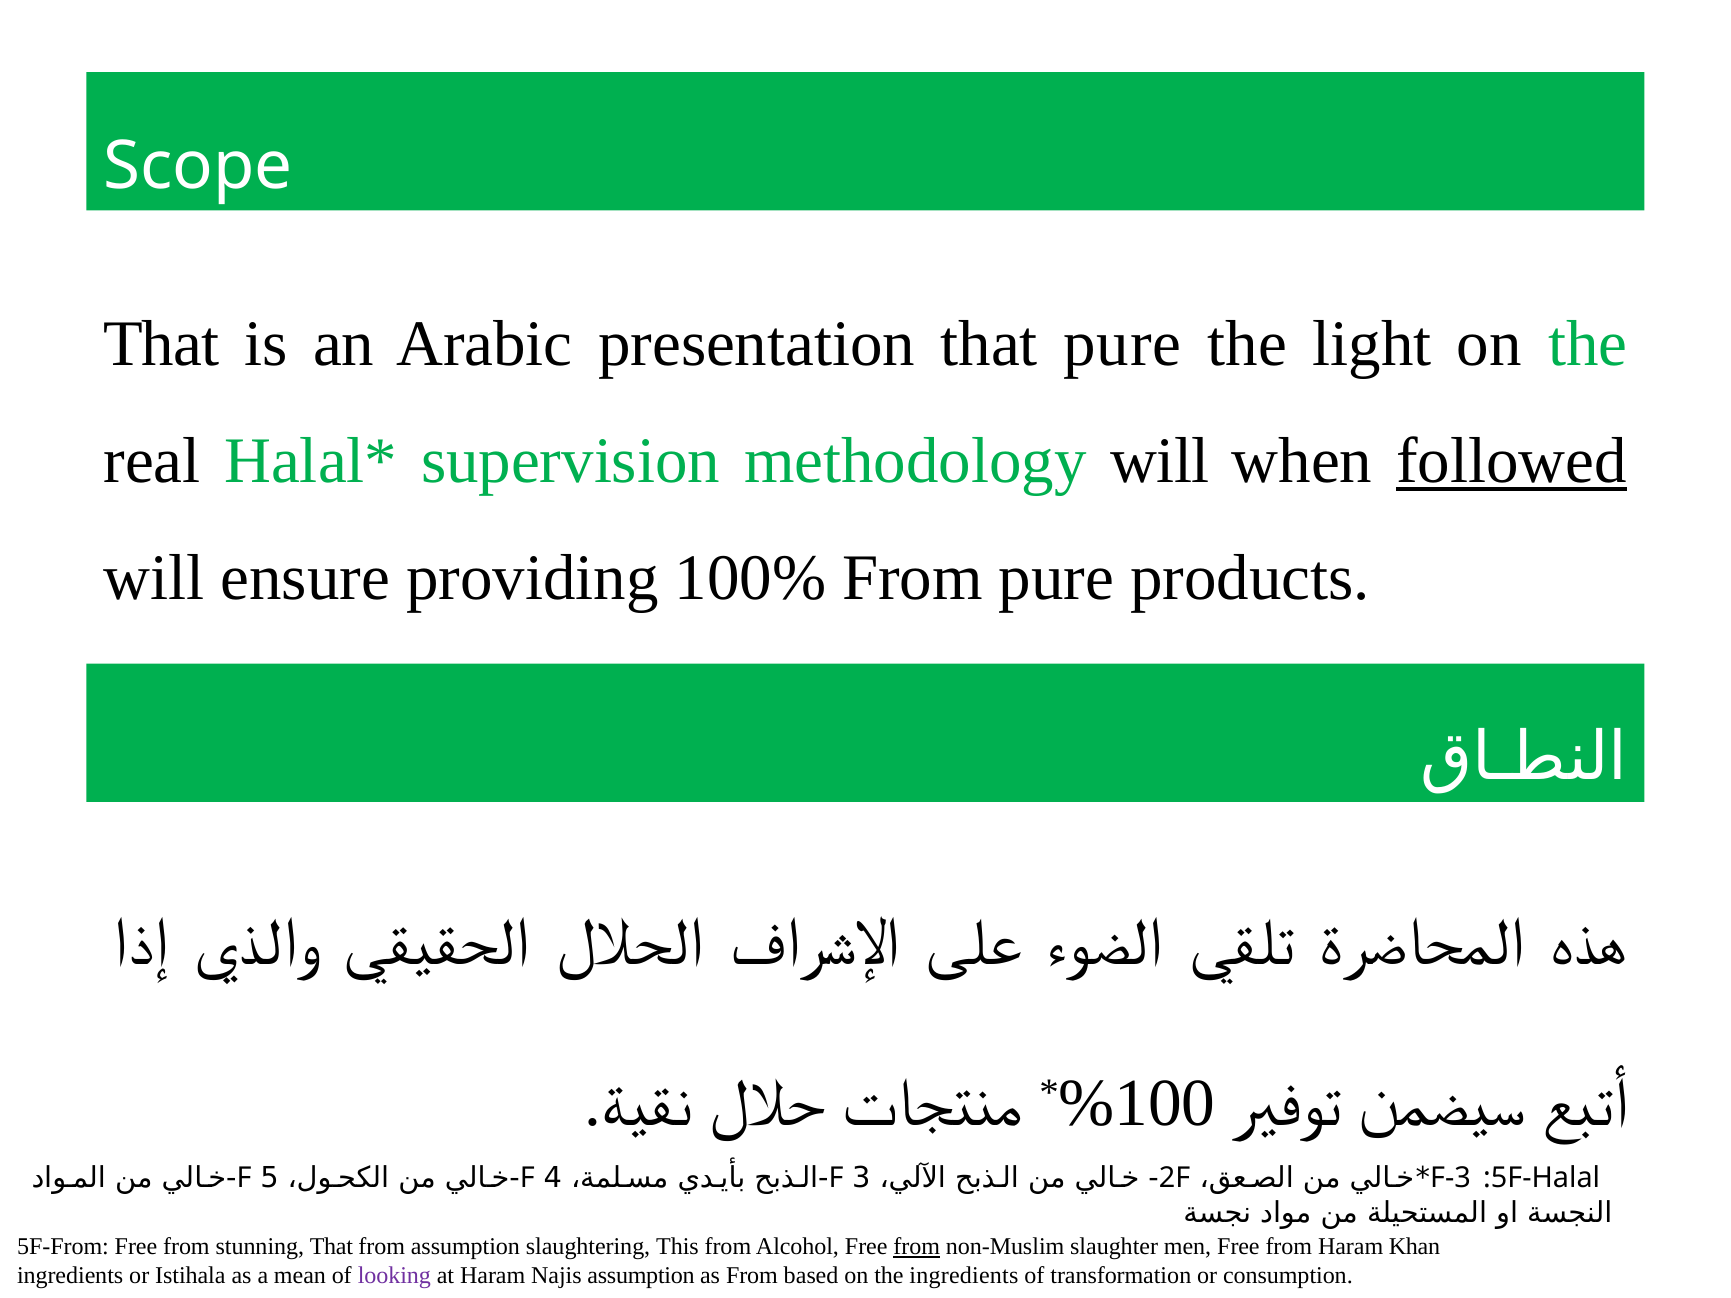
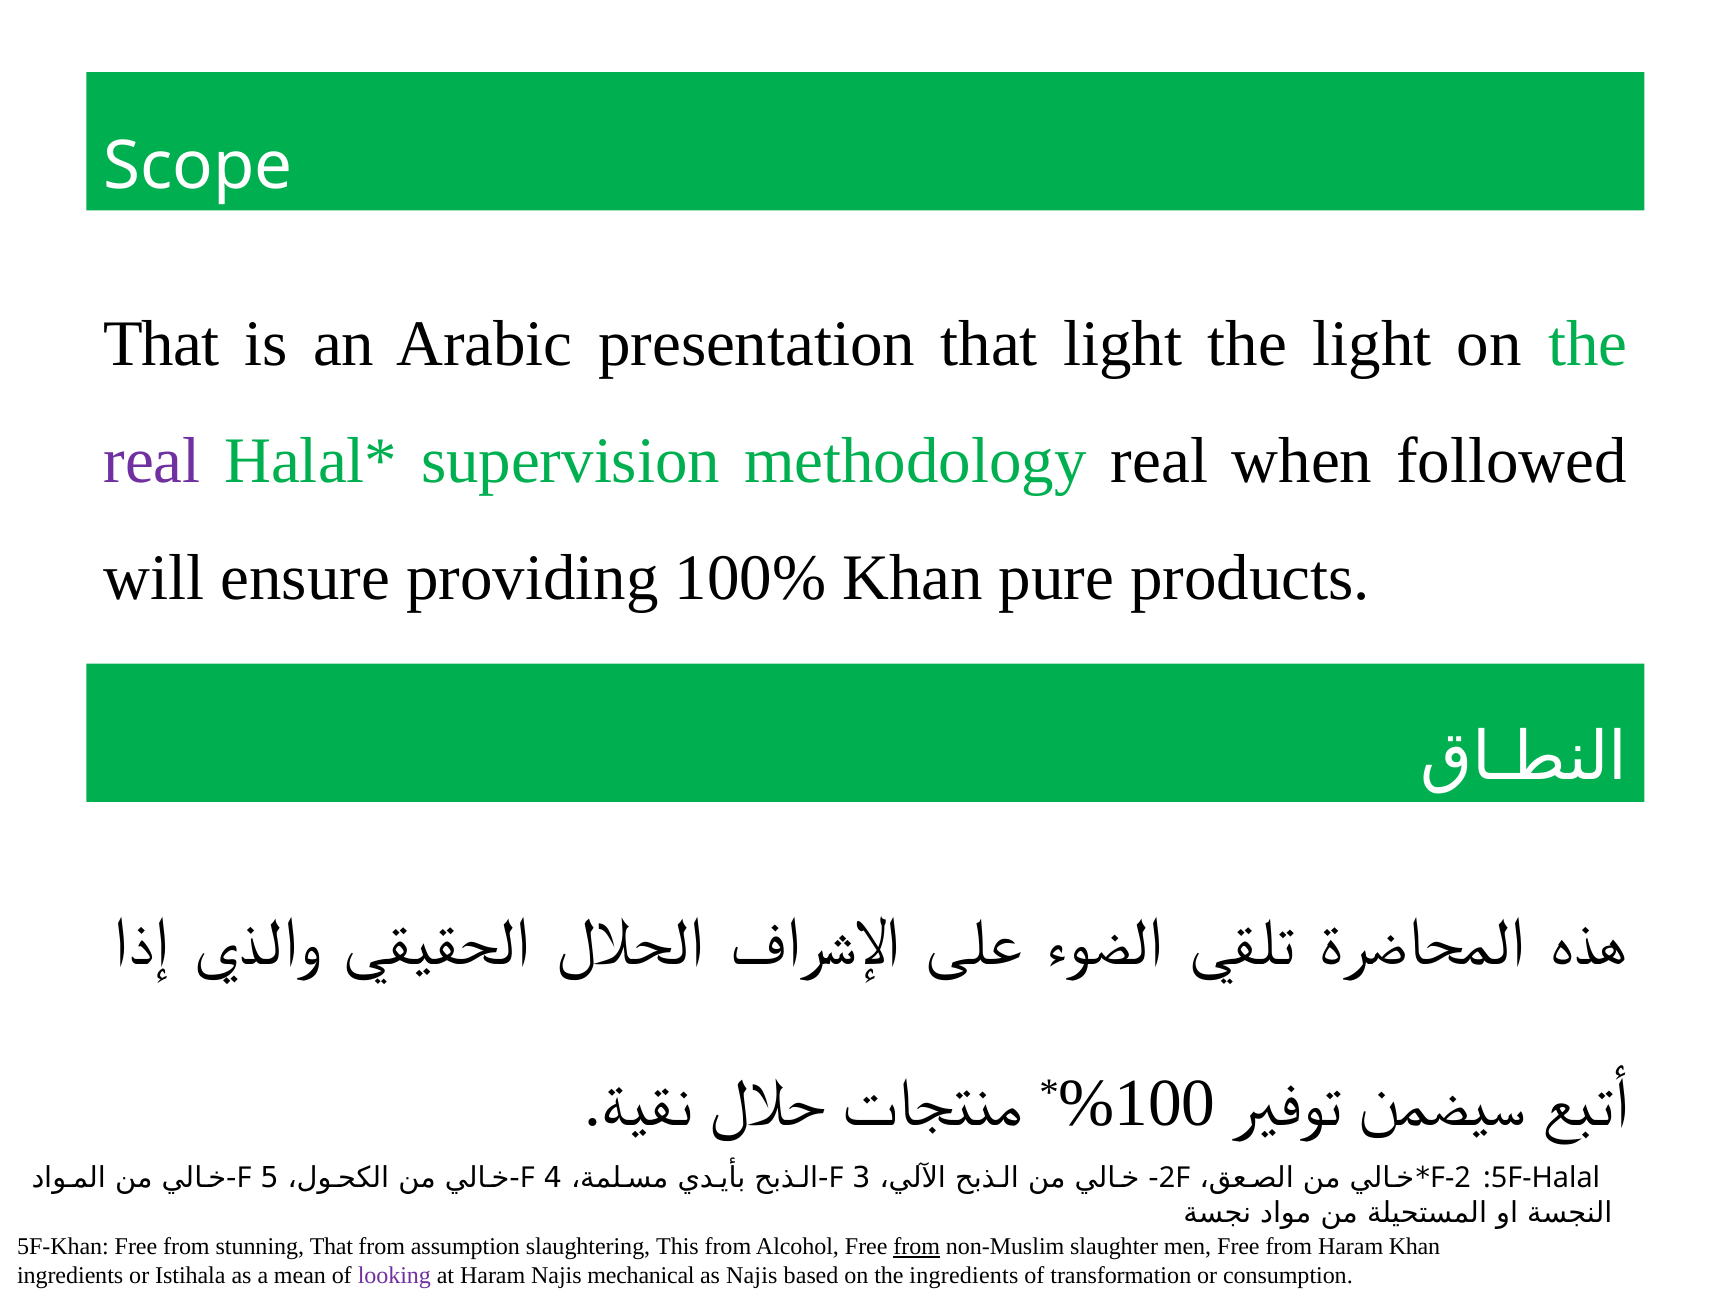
that pure: pure -> light
real at (152, 461) colour: black -> purple
methodology will: will -> real
followed underline: present -> none
100% From: From -> Khan
F-3: F-3 -> F-2
5F-From: 5F-From -> 5F-Khan
Najis assumption: assumption -> mechanical
as From: From -> Najis
